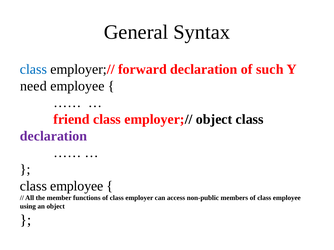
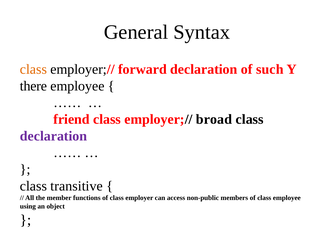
class at (33, 69) colour: blue -> orange
need: need -> there
employer;// object: object -> broad
employee at (77, 186): employee -> transitive
